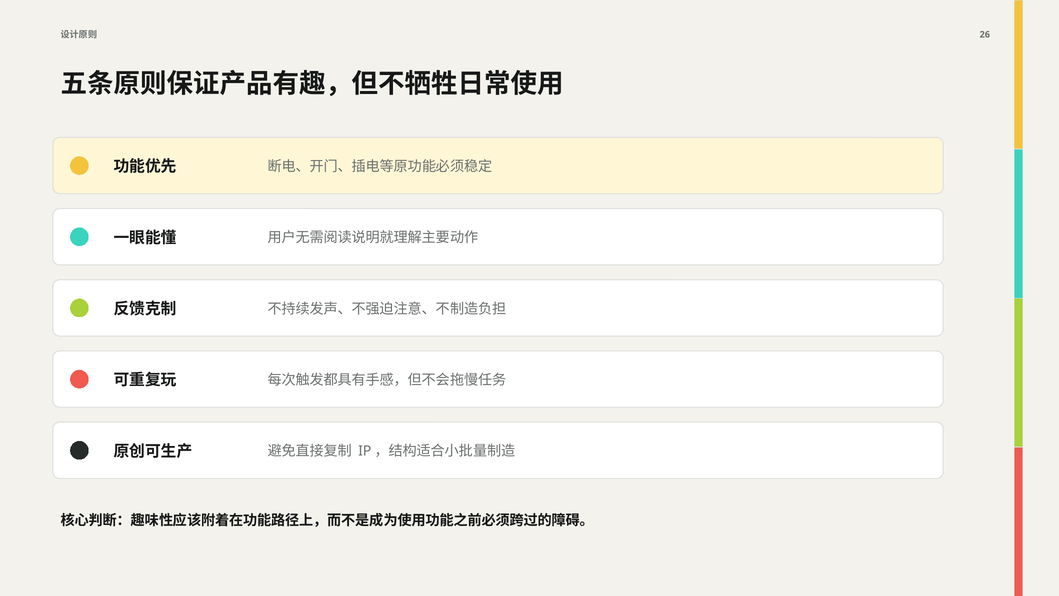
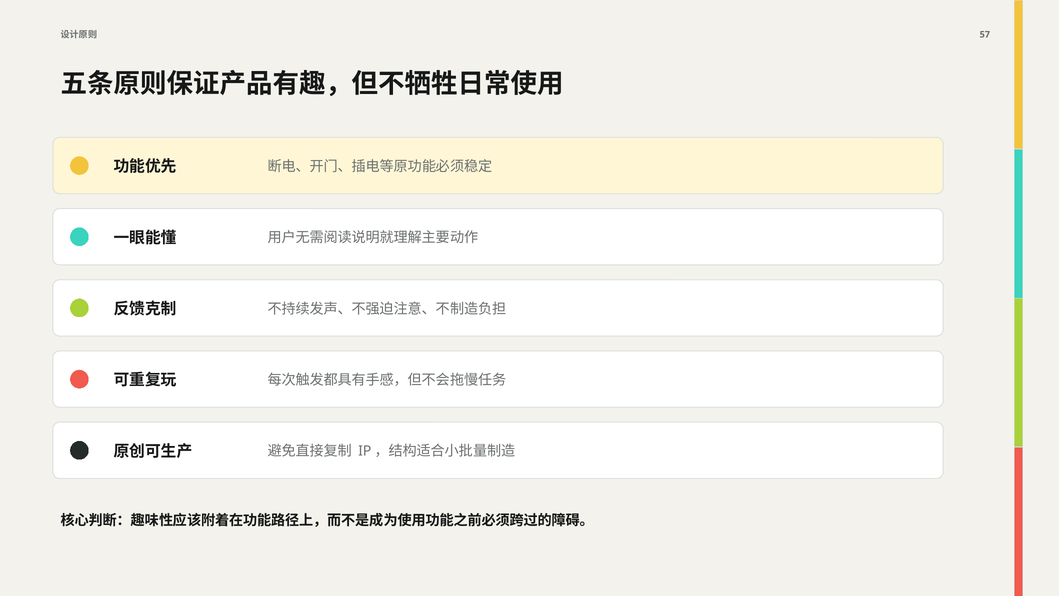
26: 26 -> 57
